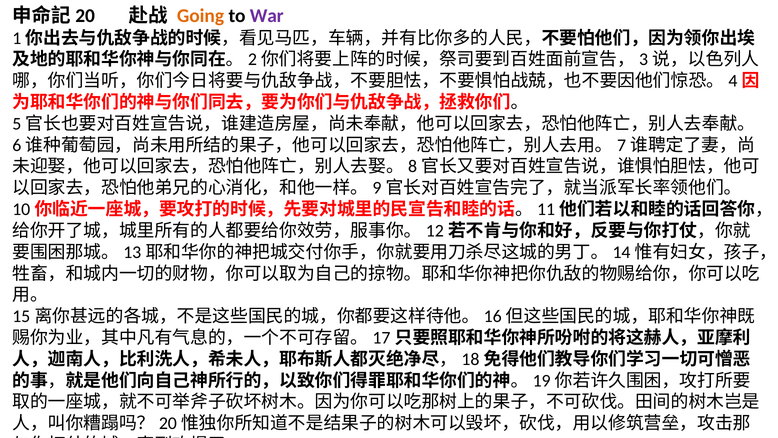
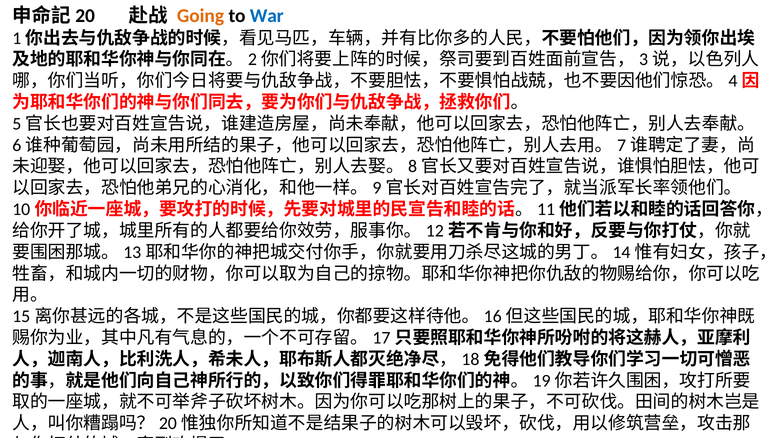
War colour: purple -> blue
